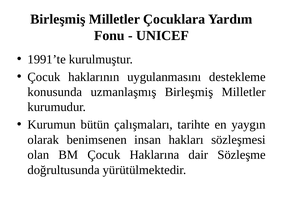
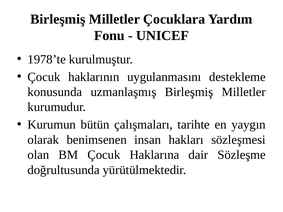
1991’te: 1991’te -> 1978’te
